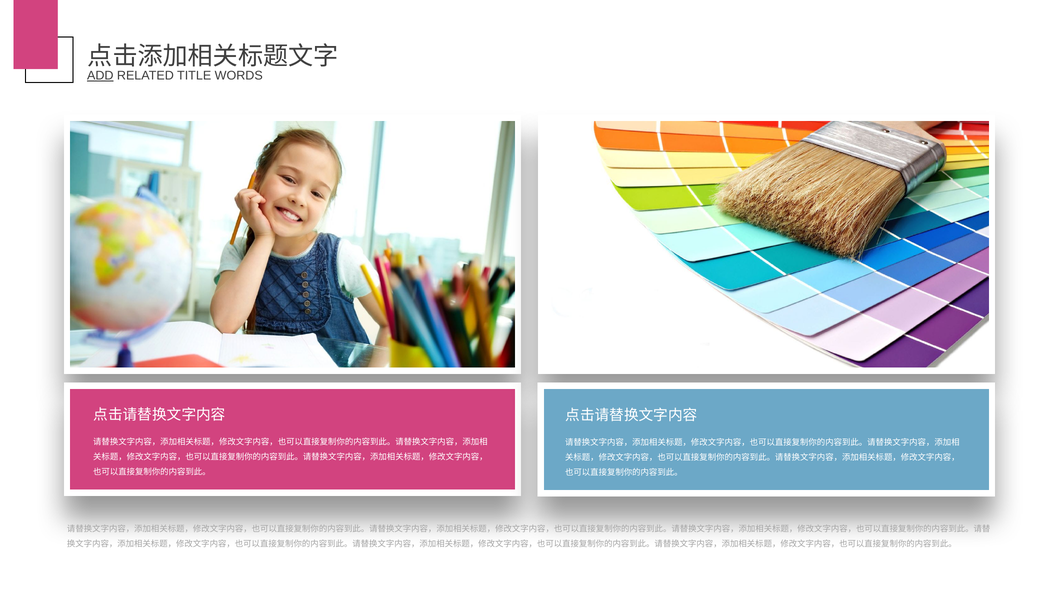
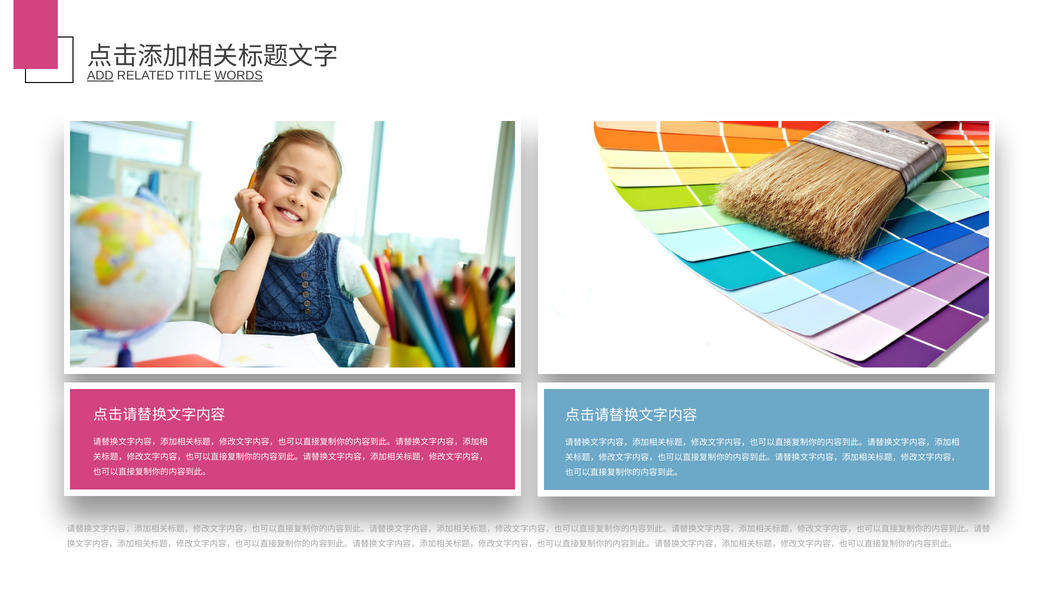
WORDS underline: none -> present
